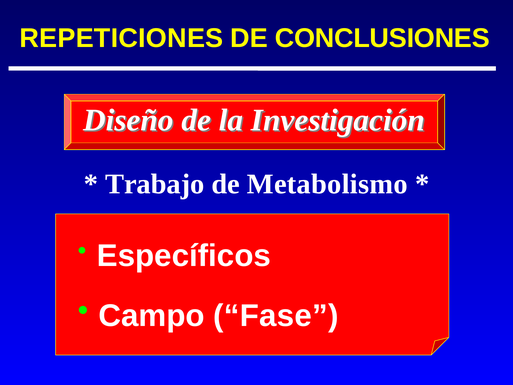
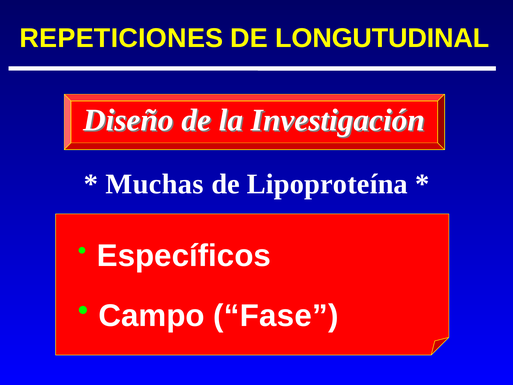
CONCLUSIONES: CONCLUSIONES -> LONGUTUDINAL
Trabajo: Trabajo -> Muchas
Metabolismo: Metabolismo -> Lipoproteína
